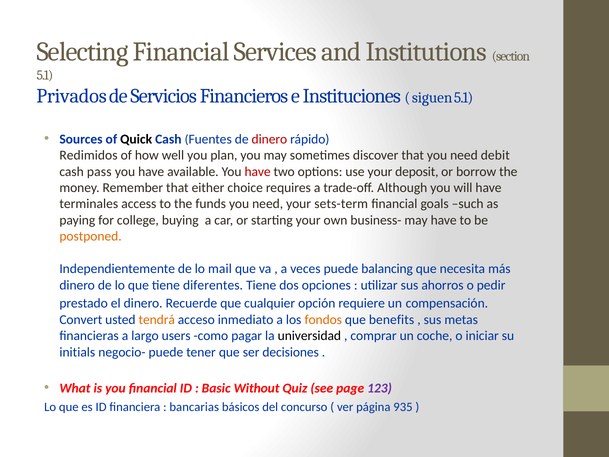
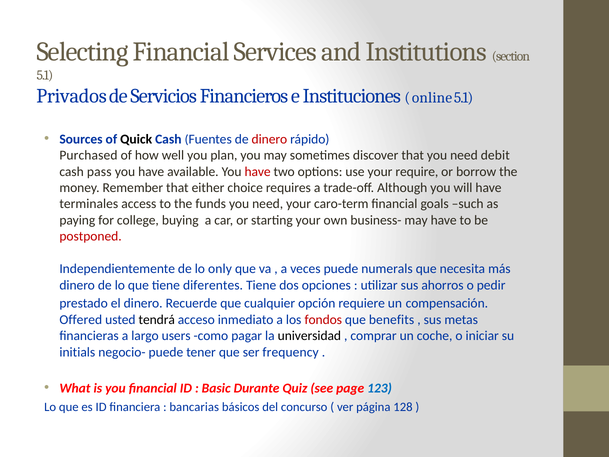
siguen: siguen -> online
Redimidos: Redimidos -> Purchased
deposit: deposit -> require
sets-term: sets-term -> caro-term
postponed colour: orange -> red
mail: mail -> only
balancing: balancing -> numerals
Convert: Convert -> Offered
tendrá colour: orange -> black
fondos colour: orange -> red
decisiones: decisiones -> frequency
Without: Without -> Durante
123 colour: purple -> blue
935: 935 -> 128
